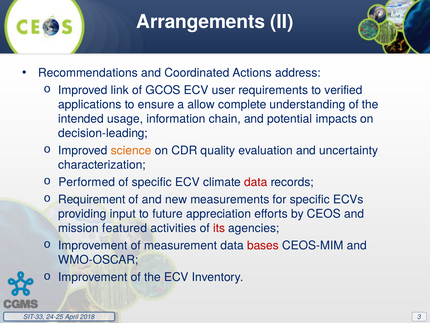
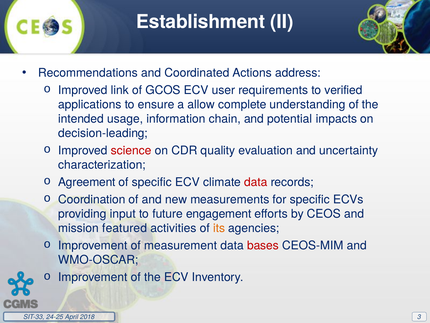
Arrangements: Arrangements -> Establishment
science colour: orange -> red
Performed: Performed -> Agreement
Requirement: Requirement -> Coordination
appreciation: appreciation -> engagement
its colour: red -> orange
